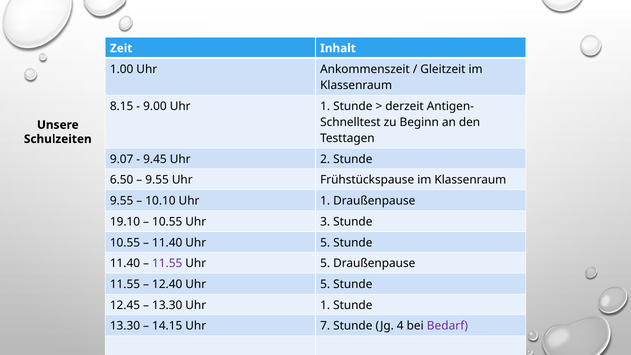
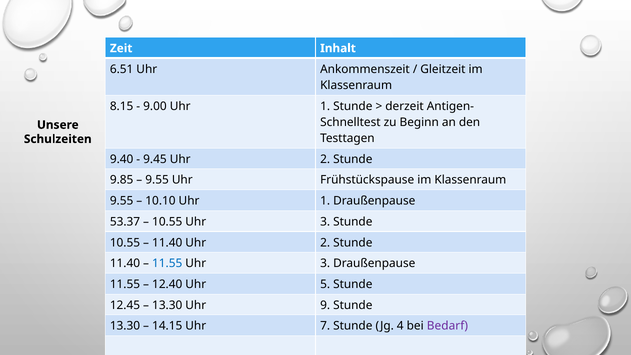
1.00: 1.00 -> 6.51
9.07: 9.07 -> 9.40
6.50: 6.50 -> 9.85
19.10: 19.10 -> 53.37
11.40 Uhr 5: 5 -> 2
11.55 at (167, 263) colour: purple -> blue
5 at (325, 263): 5 -> 3
13.30 Uhr 1: 1 -> 9
